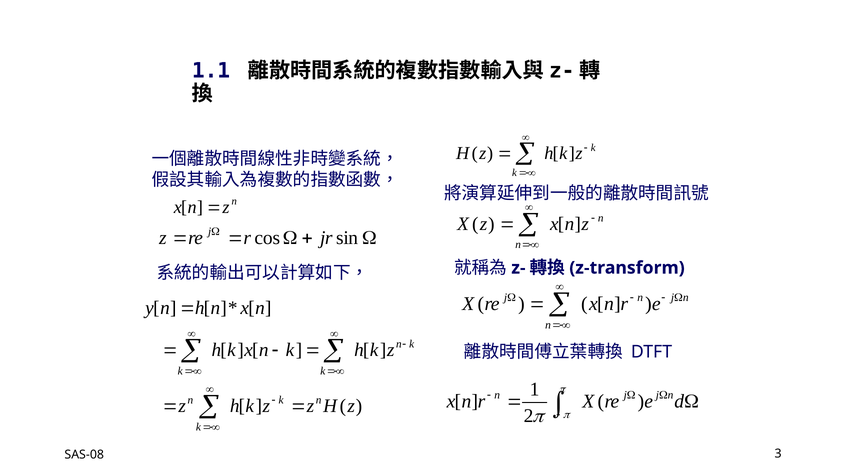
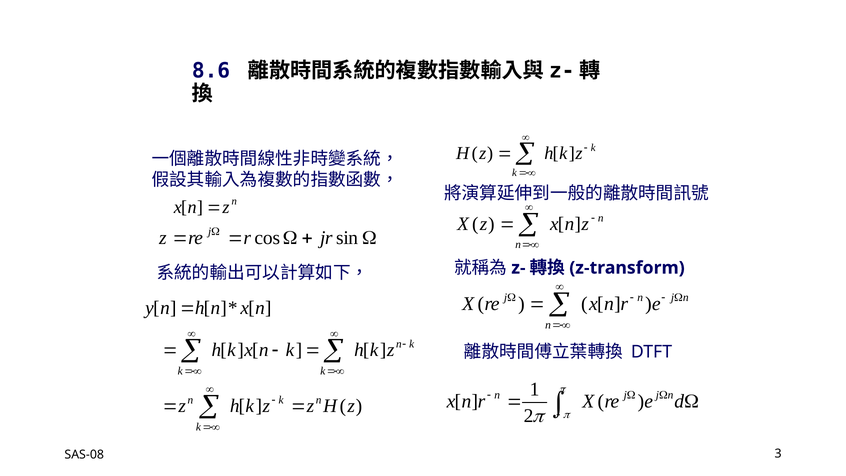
1.1: 1.1 -> 8.6
